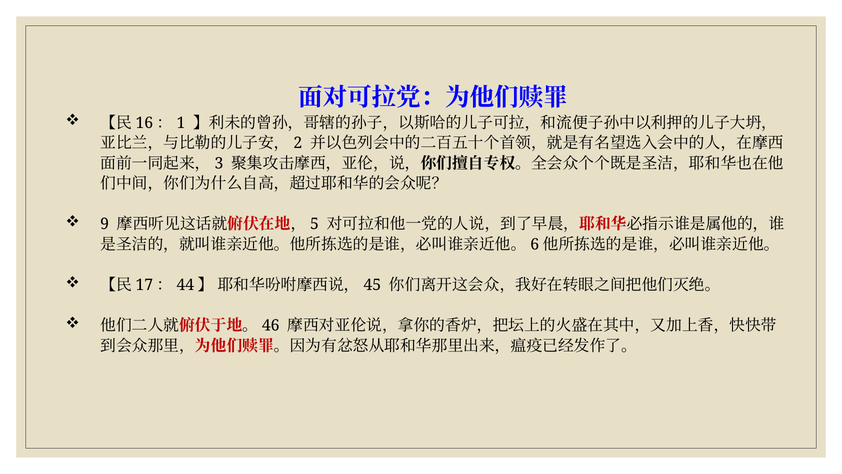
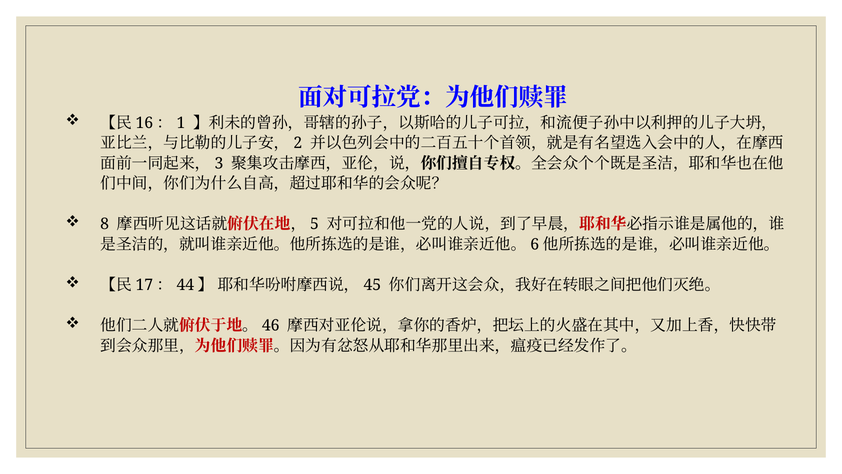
9: 9 -> 8
